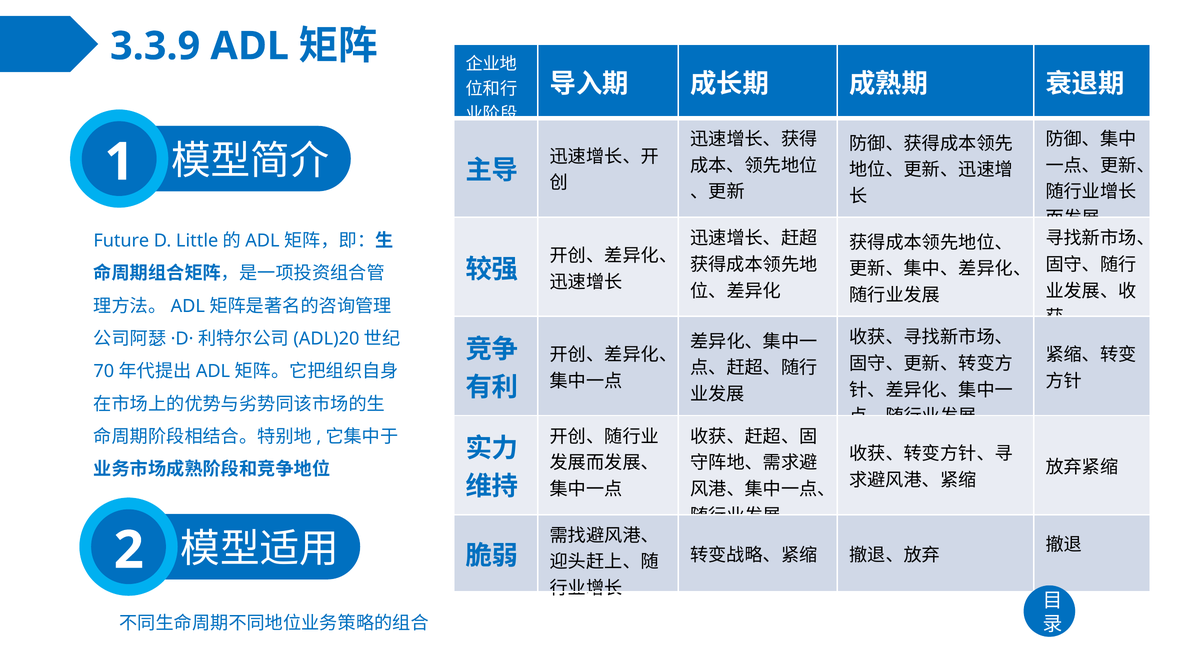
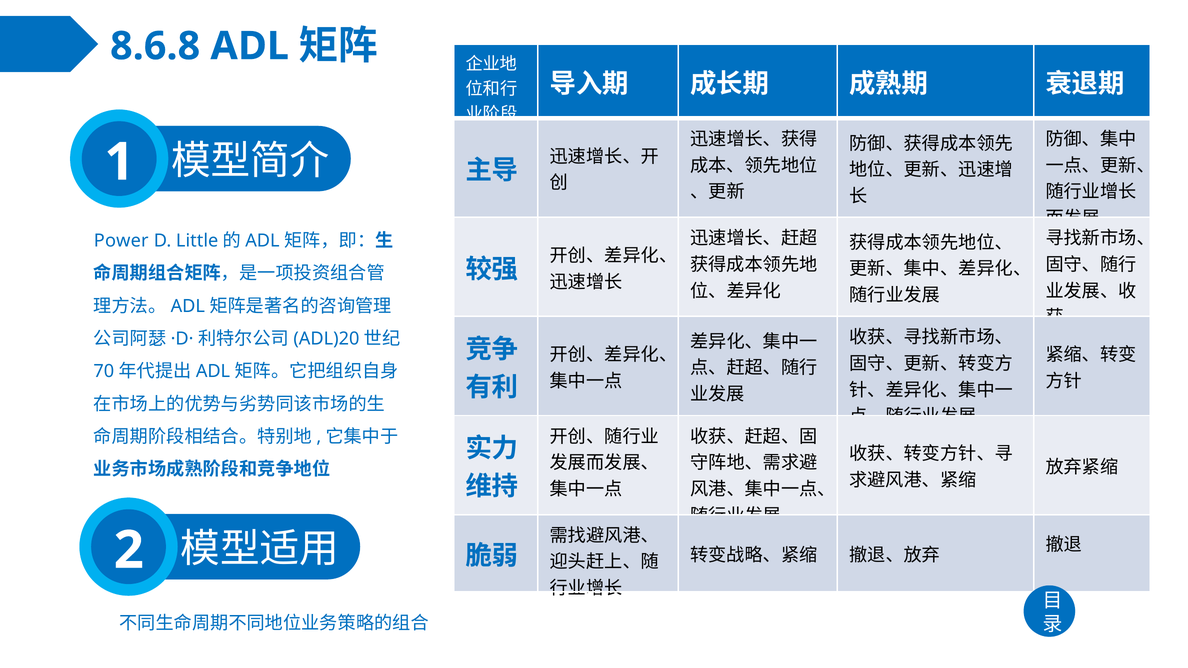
3.3.9: 3.3.9 -> 8.6.8
Future: Future -> Power
